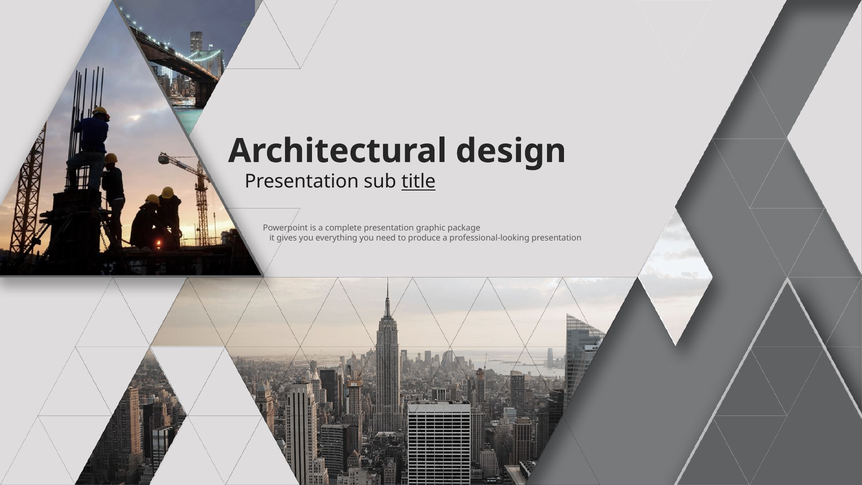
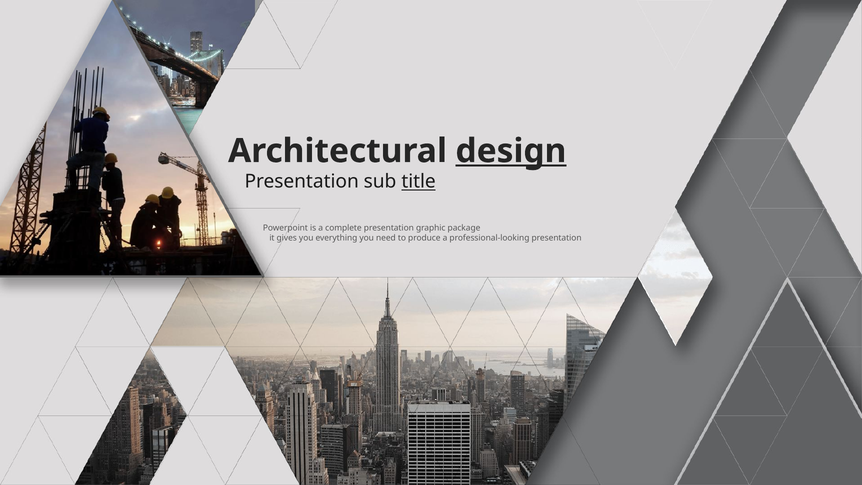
design underline: none -> present
